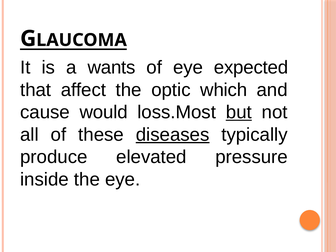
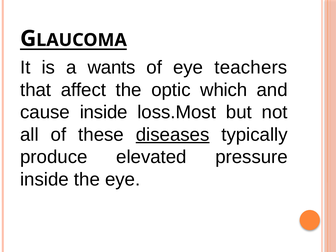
expected: expected -> teachers
cause would: would -> inside
but underline: present -> none
